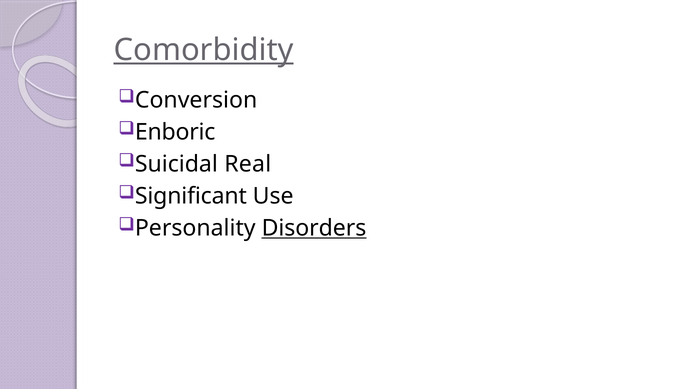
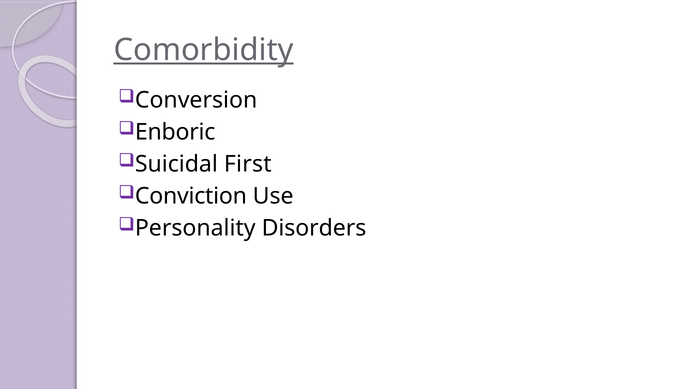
Real: Real -> First
Significant: Significant -> Conviction
Disorders underline: present -> none
